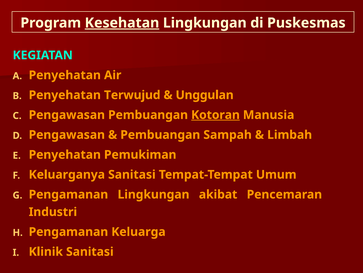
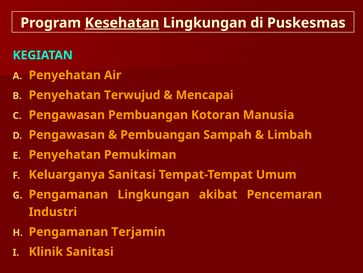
Unggulan: Unggulan -> Mencapai
Kotoran underline: present -> none
Keluarga: Keluarga -> Terjamin
